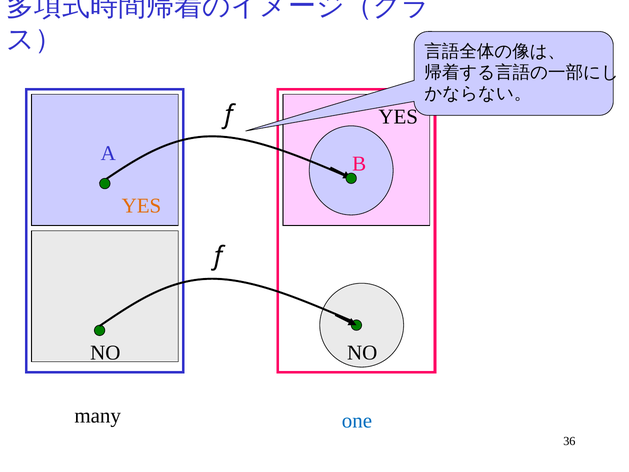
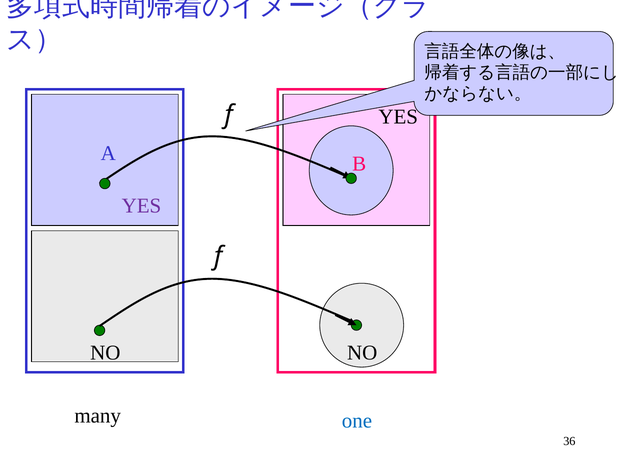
YES at (141, 206) colour: orange -> purple
